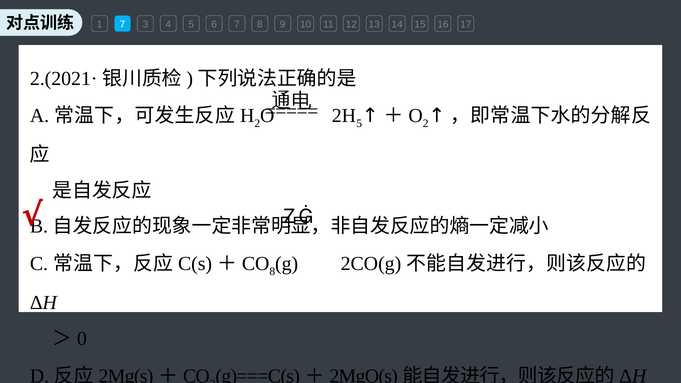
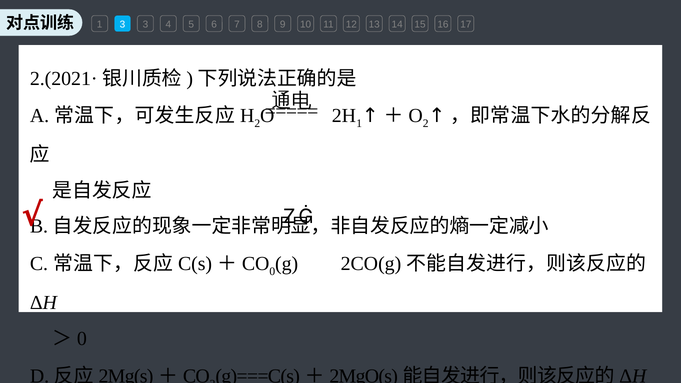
1 7: 7 -> 3
5 at (359, 124): 5 -> 1
8 at (272, 272): 8 -> 0
